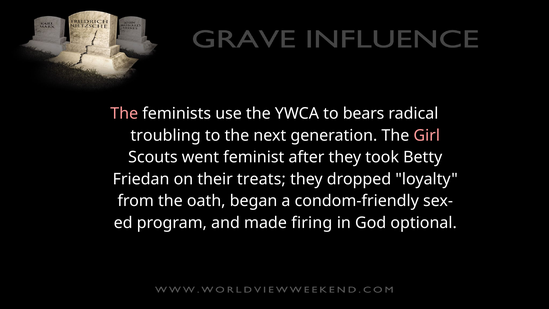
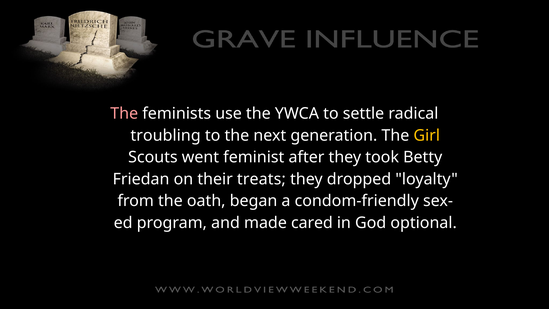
bears: bears -> settle
Girl colour: pink -> yellow
firing: firing -> cared
